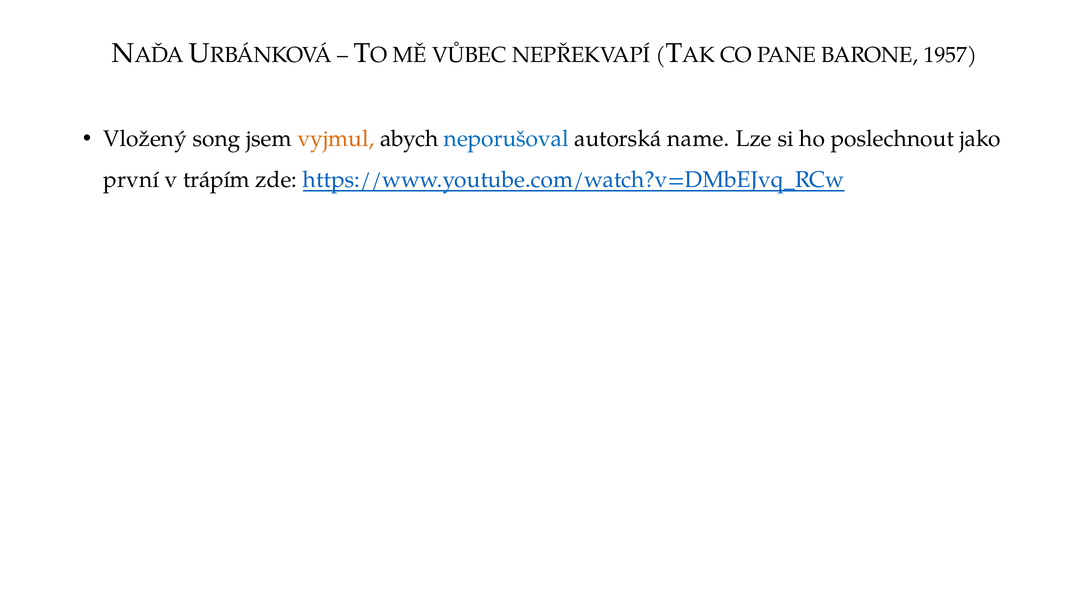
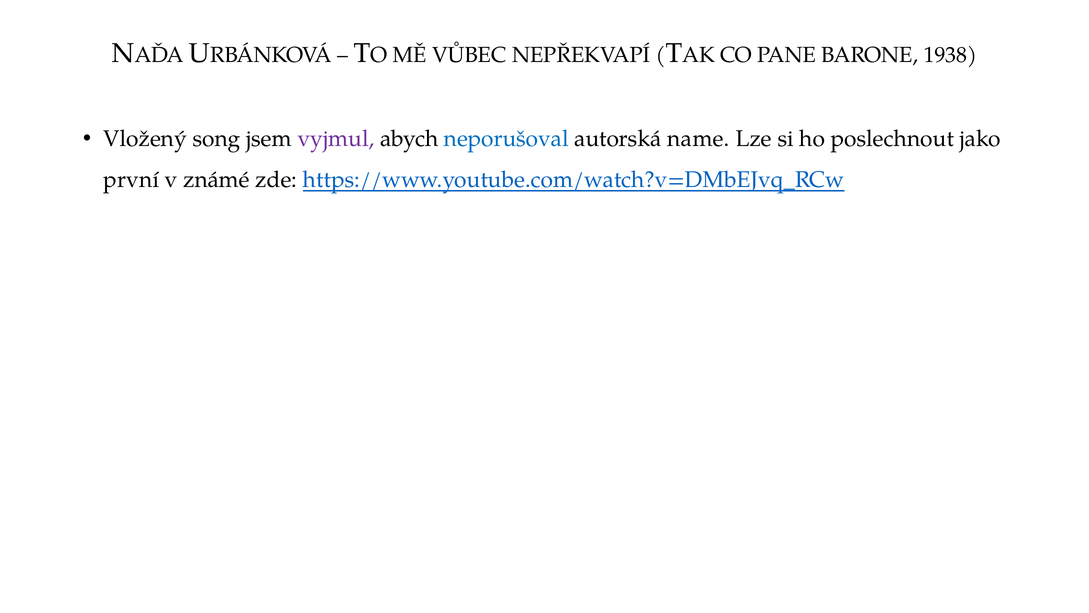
1957: 1957 -> 1938
vyjmul colour: orange -> purple
trápím: trápím -> známé
